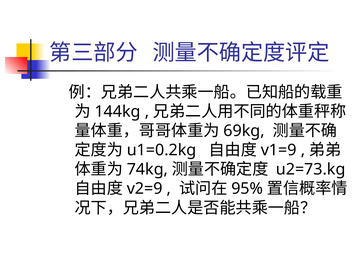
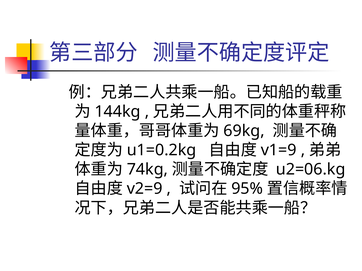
u2=73.kg: u2=73.kg -> u2=06.kg
